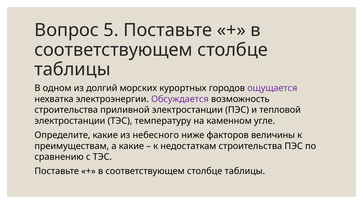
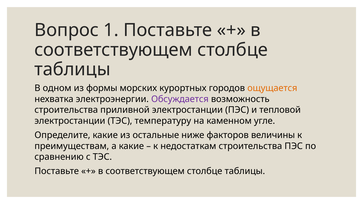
5: 5 -> 1
долгий: долгий -> формы
ощущается colour: purple -> orange
небесного: небесного -> остальные
